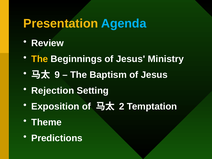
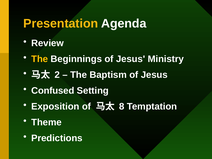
Agenda colour: light blue -> white
9: 9 -> 2
Rejection: Rejection -> Confused
2: 2 -> 8
